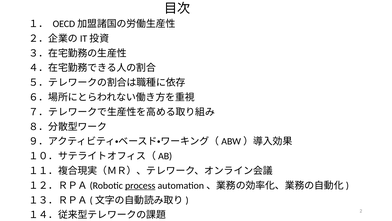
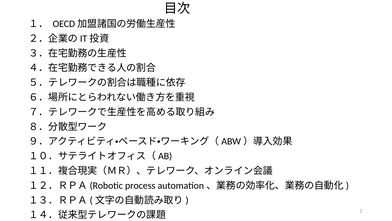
process underline: present -> none
